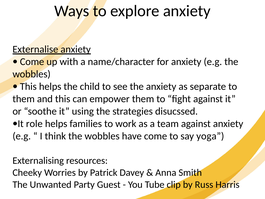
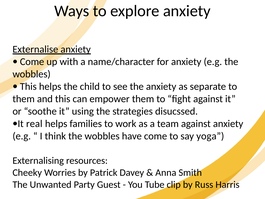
role: role -> real
